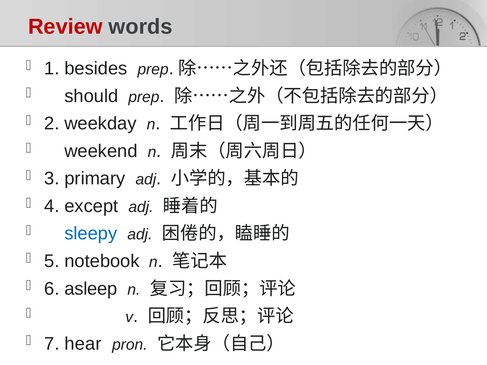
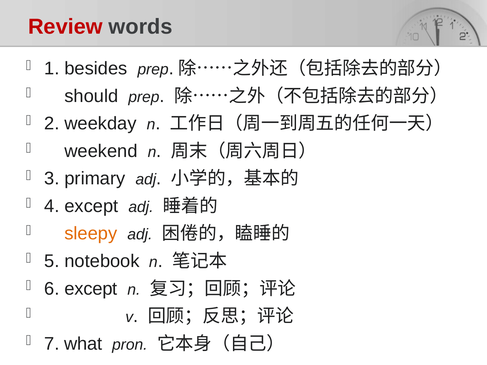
sleepy colour: blue -> orange
6 asleep: asleep -> except
hear: hear -> what
